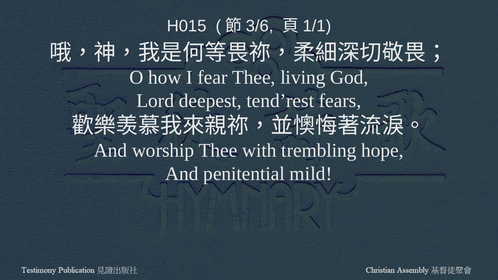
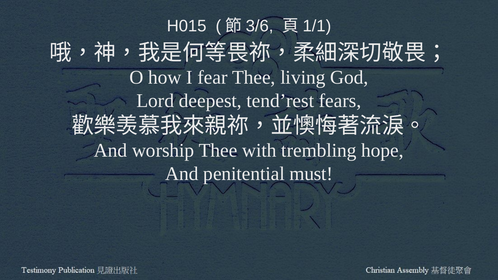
mild: mild -> must
